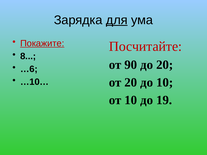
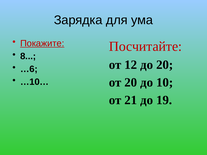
для underline: present -> none
90: 90 -> 12
от 10: 10 -> 21
